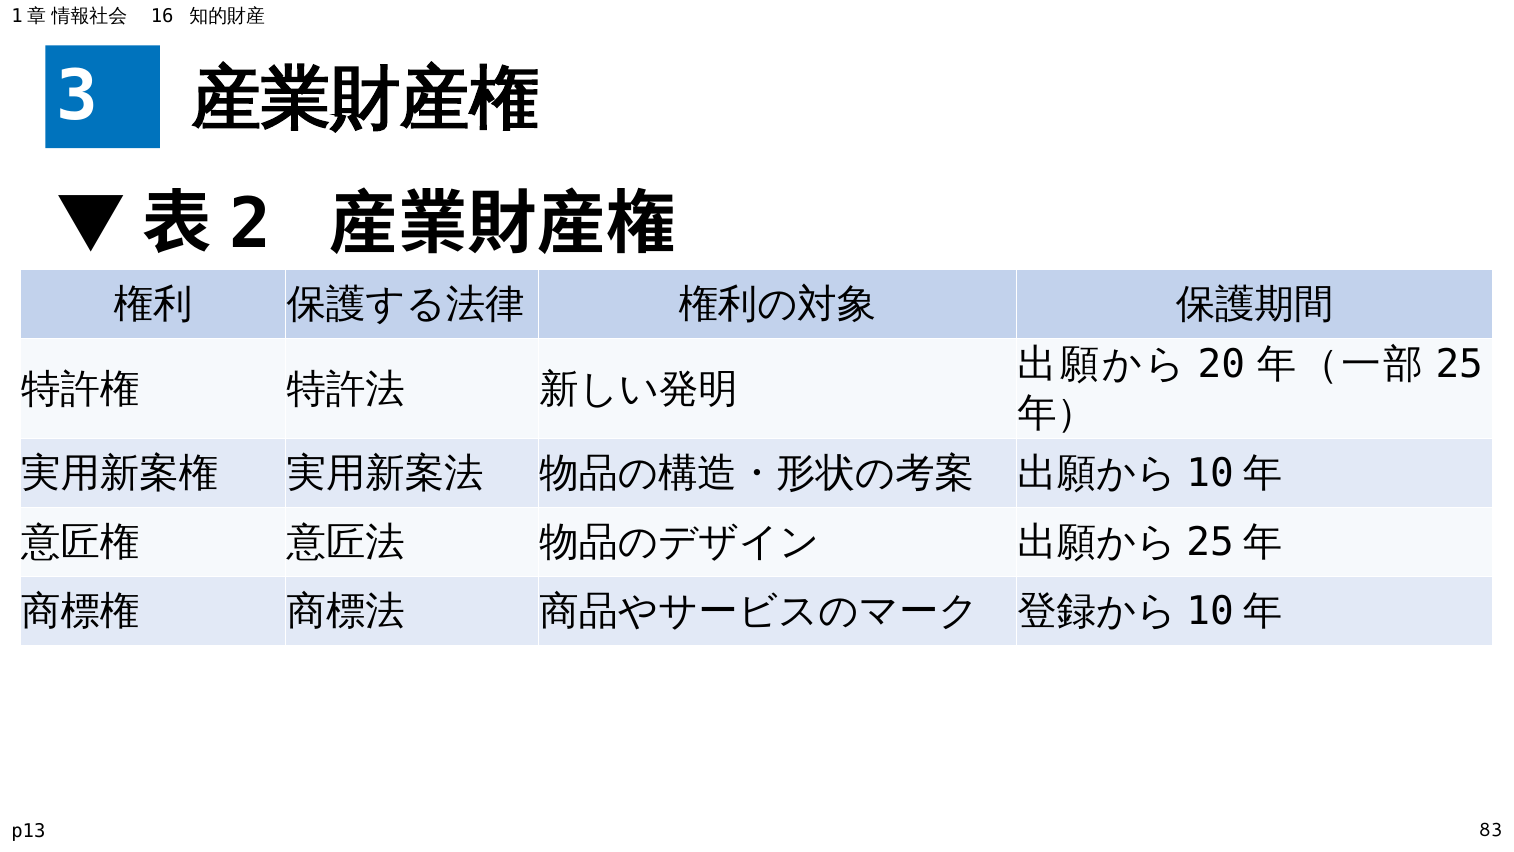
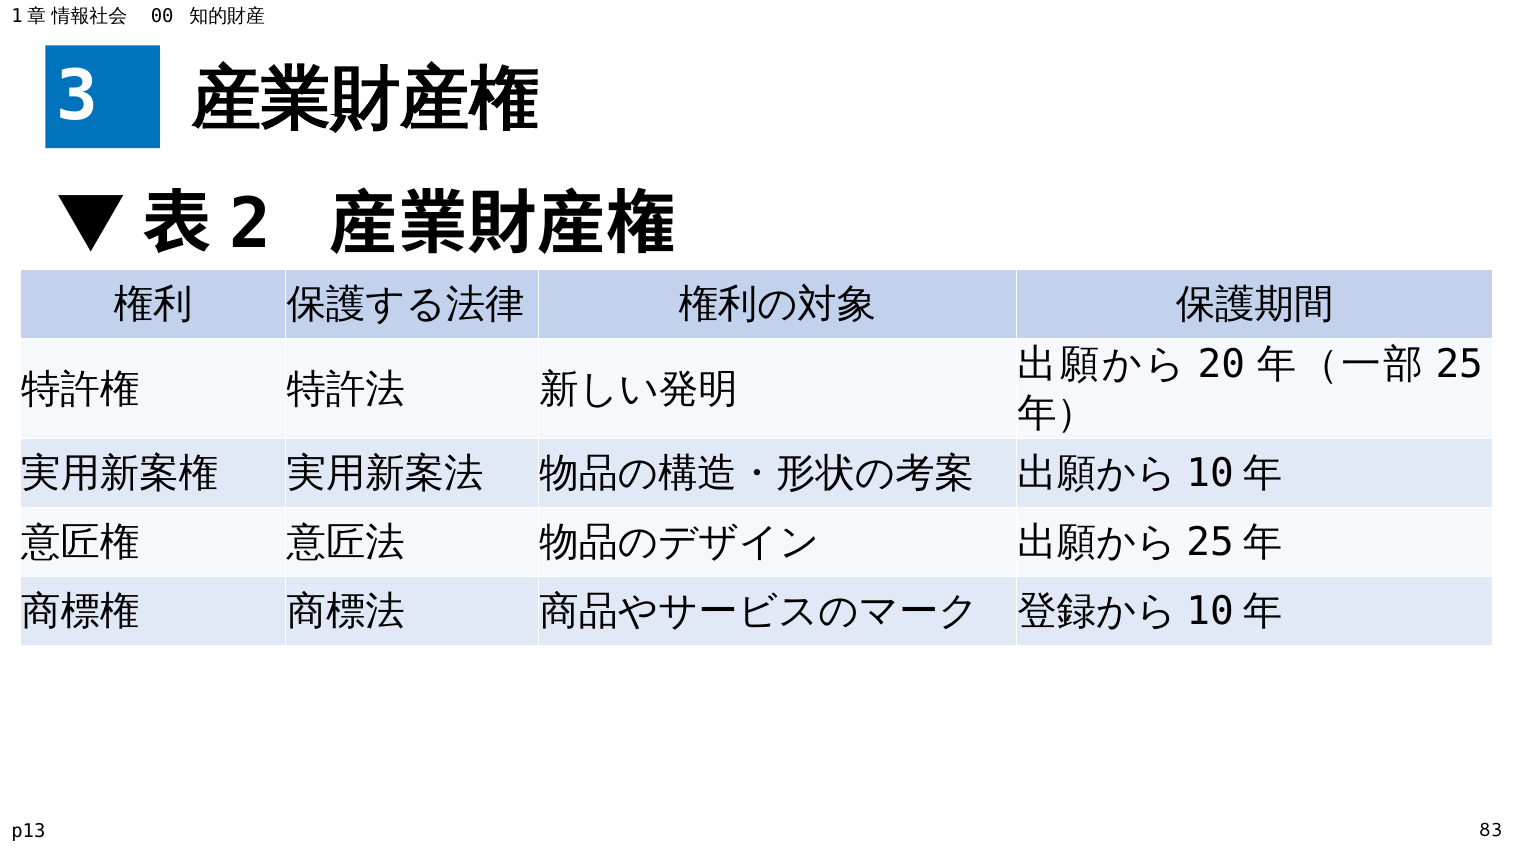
16: 16 -> 00
